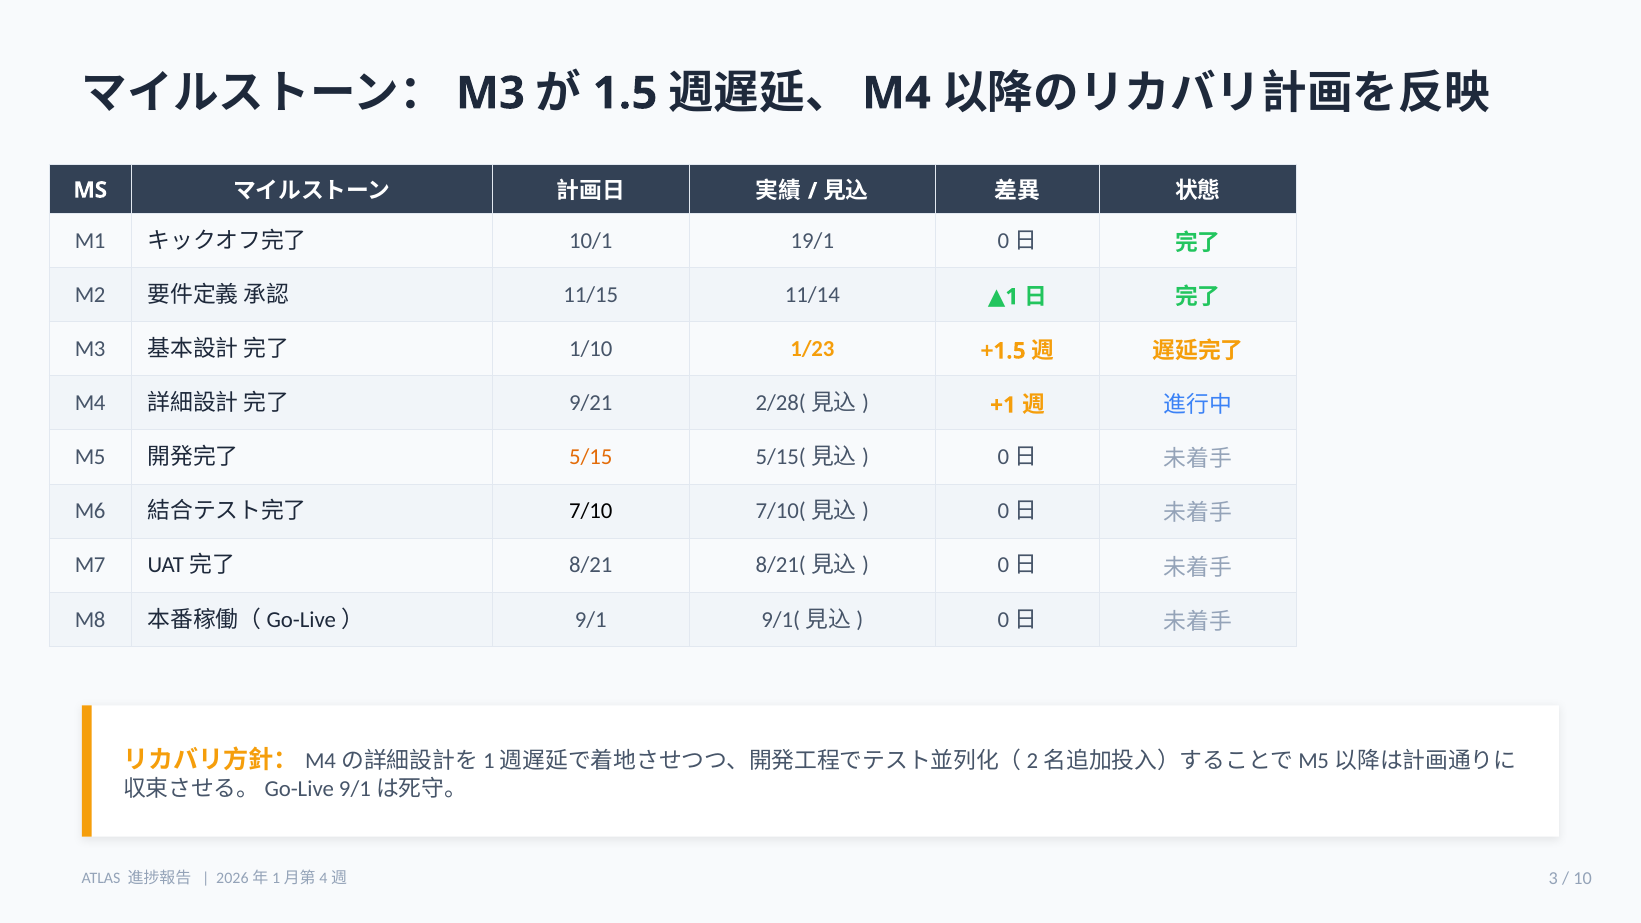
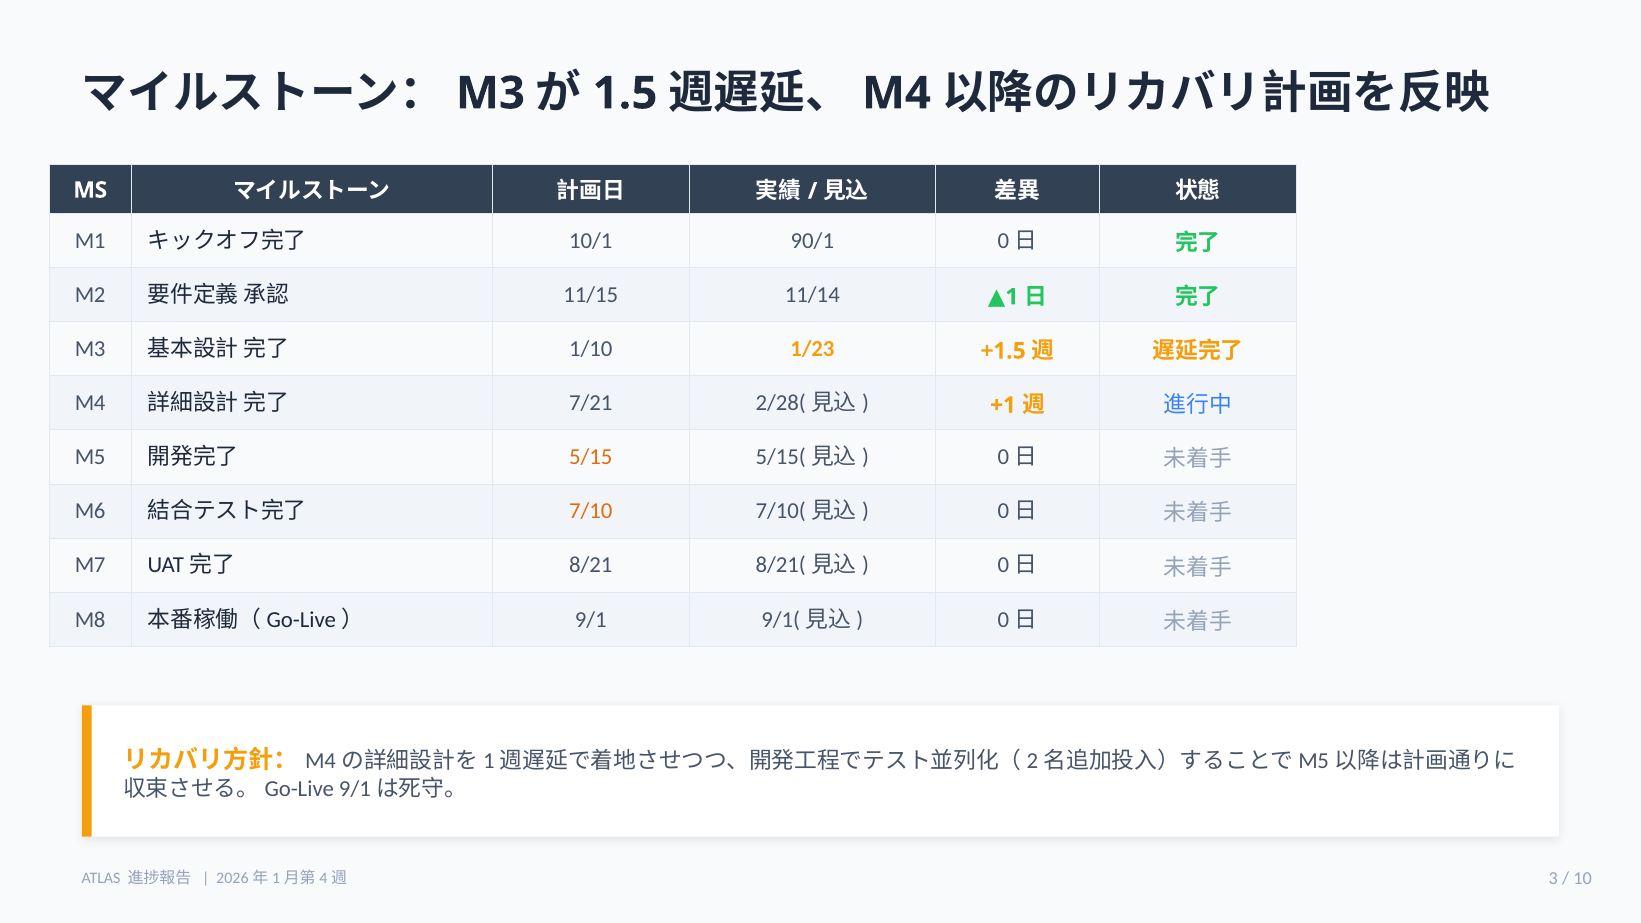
19/1: 19/1 -> 90/1
9/21: 9/21 -> 7/21
7/10 colour: black -> orange
